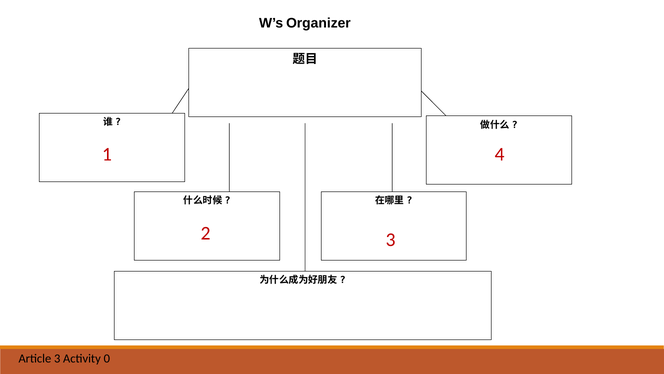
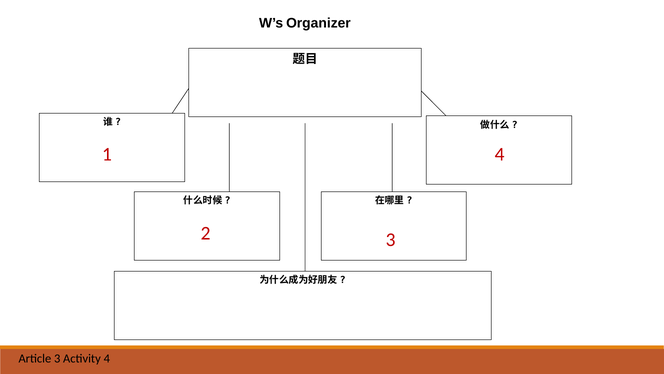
Activity 0: 0 -> 4
